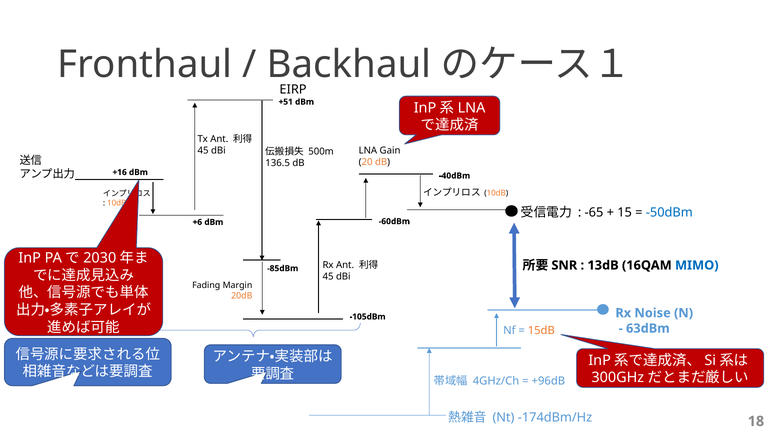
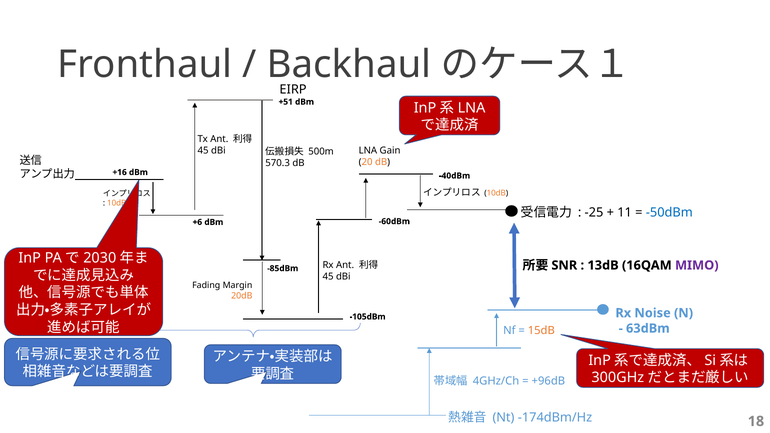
136.5: 136.5 -> 570.3
-65: -65 -> -25
15: 15 -> 11
MIMO colour: blue -> purple
